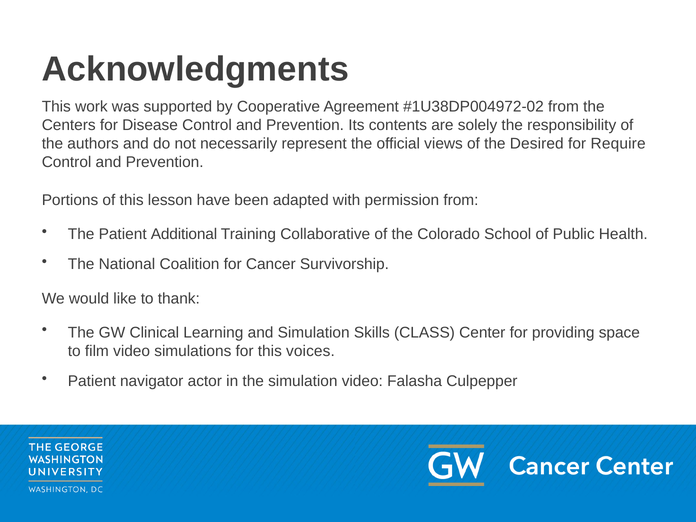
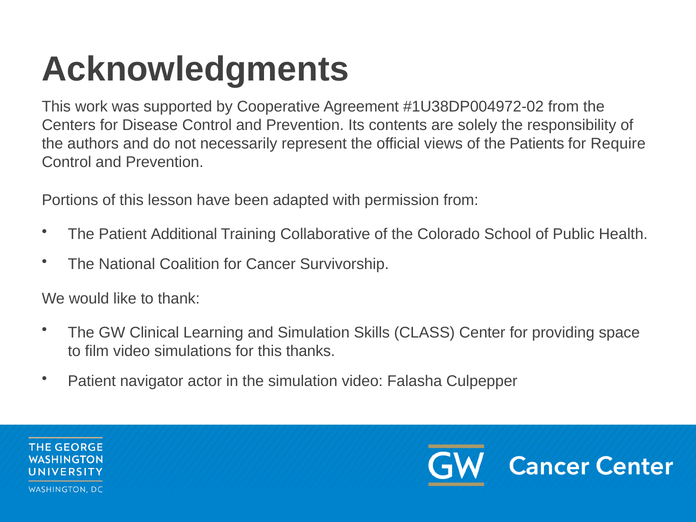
Desired: Desired -> Patients
voices: voices -> thanks
